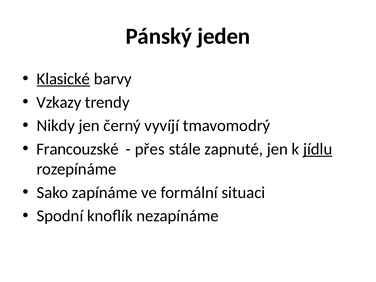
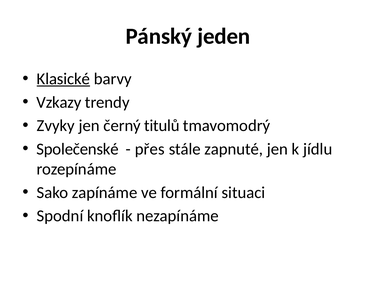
Nikdy: Nikdy -> Zvyky
vyvíjí: vyvíjí -> titulů
Francouzské: Francouzské -> Společenské
jídlu underline: present -> none
